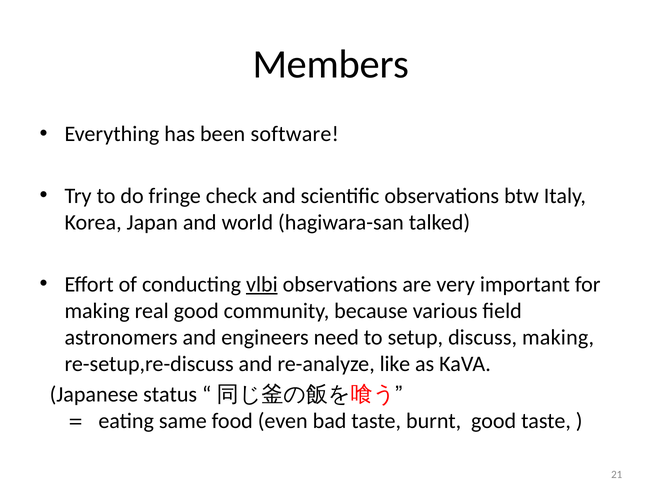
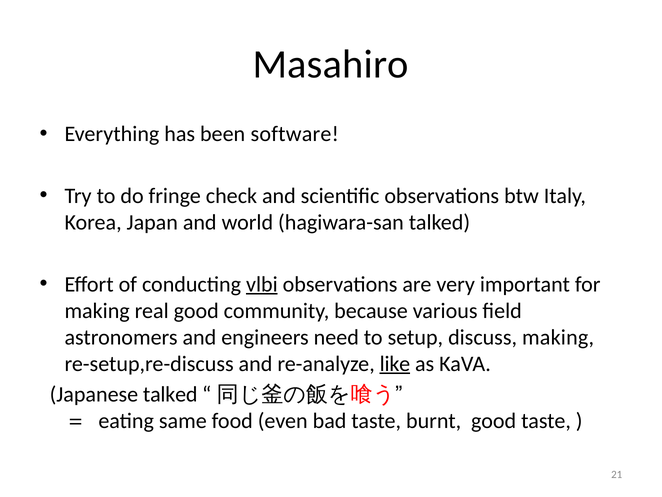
Members: Members -> Masahiro
like underline: none -> present
Japanese status: status -> talked
